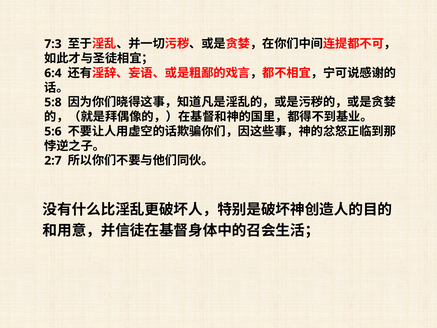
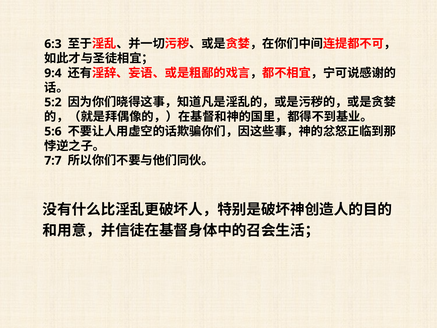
7:3: 7:3 -> 6:3
6:4: 6:4 -> 9:4
5:8: 5:8 -> 5:2
2:7: 2:7 -> 7:7
